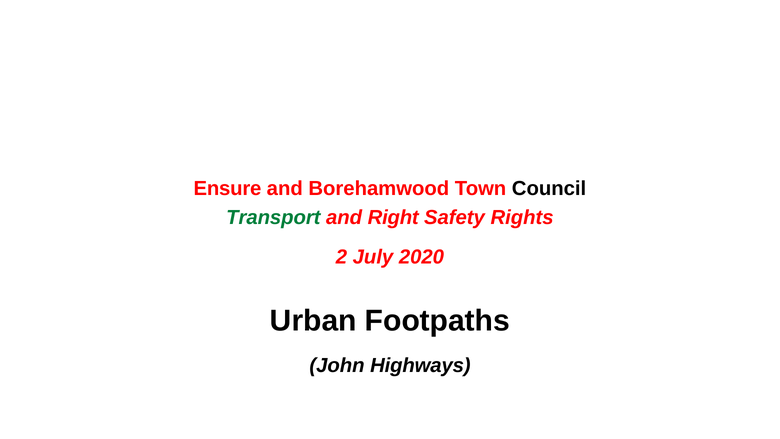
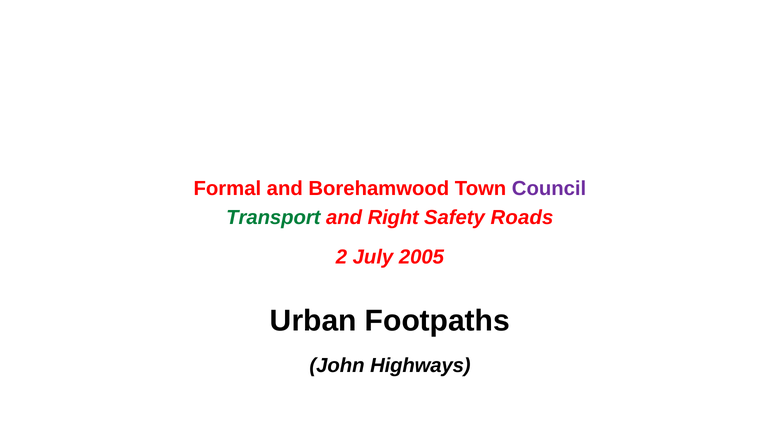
Ensure: Ensure -> Formal
Council colour: black -> purple
Rights: Rights -> Roads
2020: 2020 -> 2005
